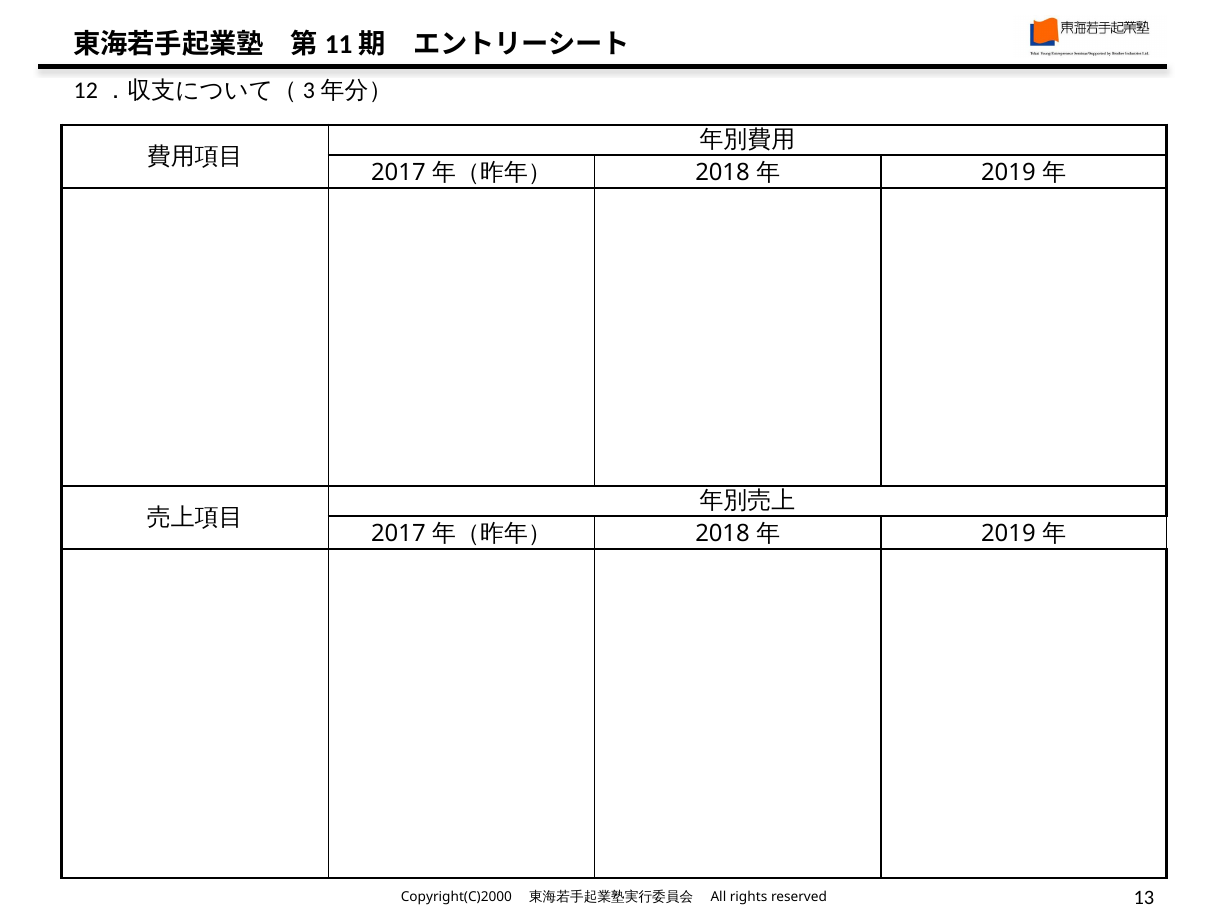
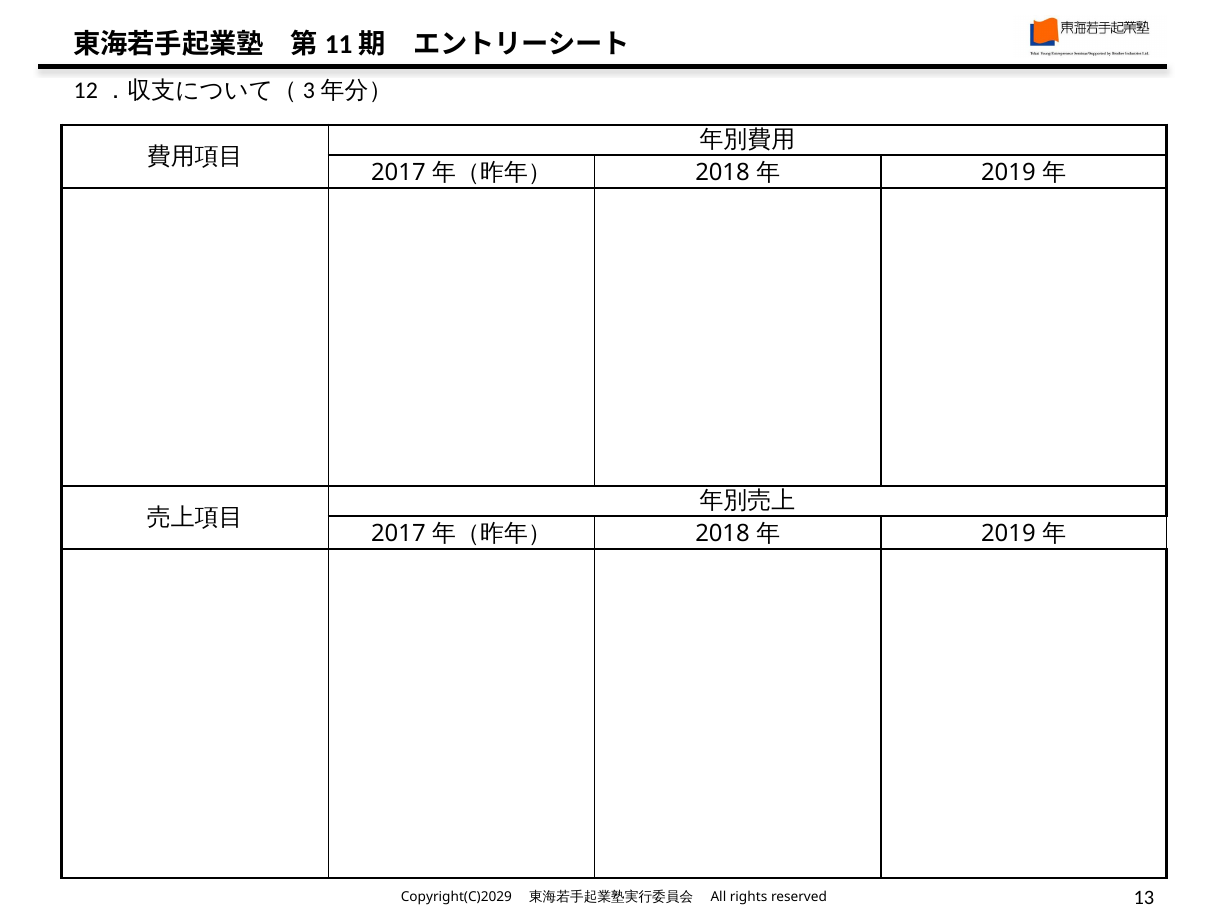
Copyright(C)2000: Copyright(C)2000 -> Copyright(C)2029
